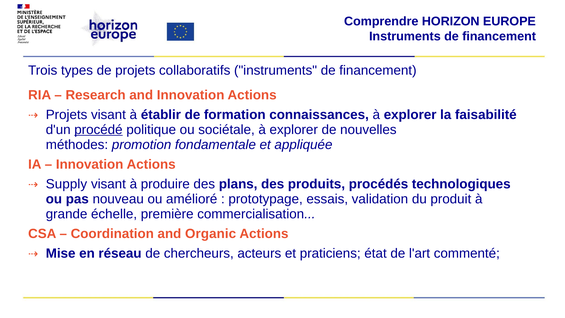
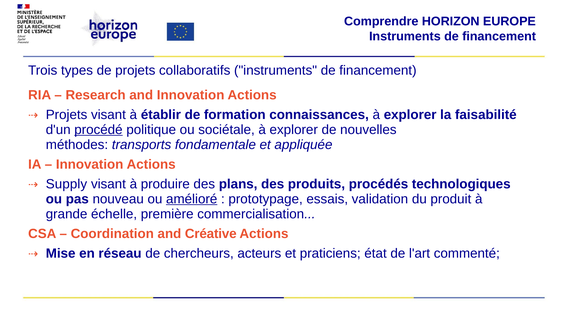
promotion: promotion -> transports
amélioré underline: none -> present
Organic: Organic -> Créative
